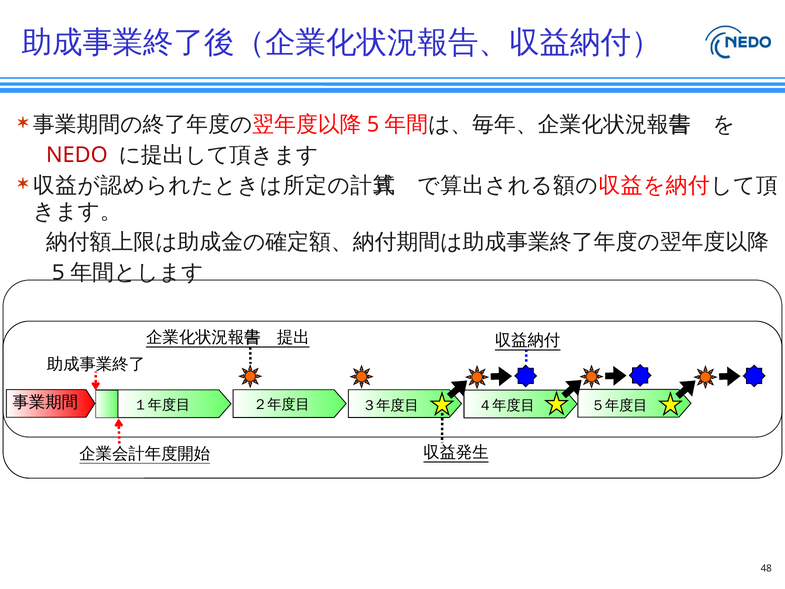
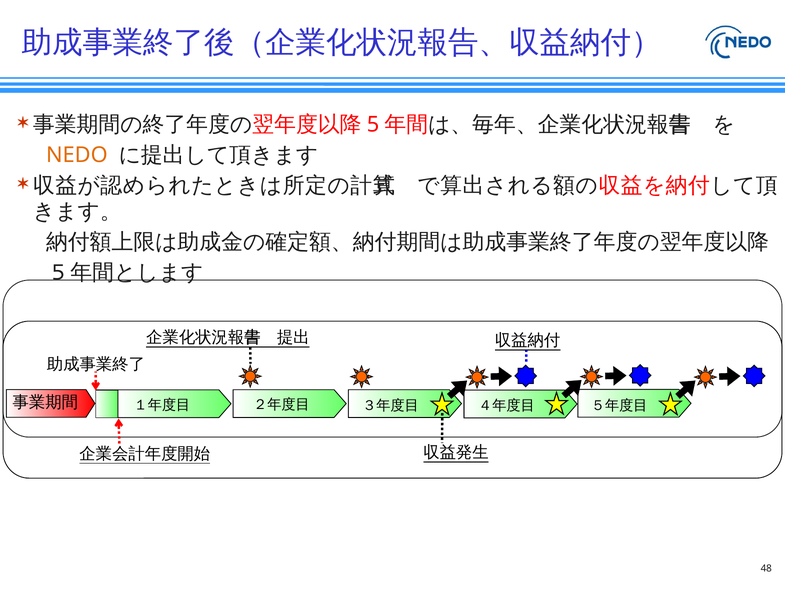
NEDO colour: red -> orange
